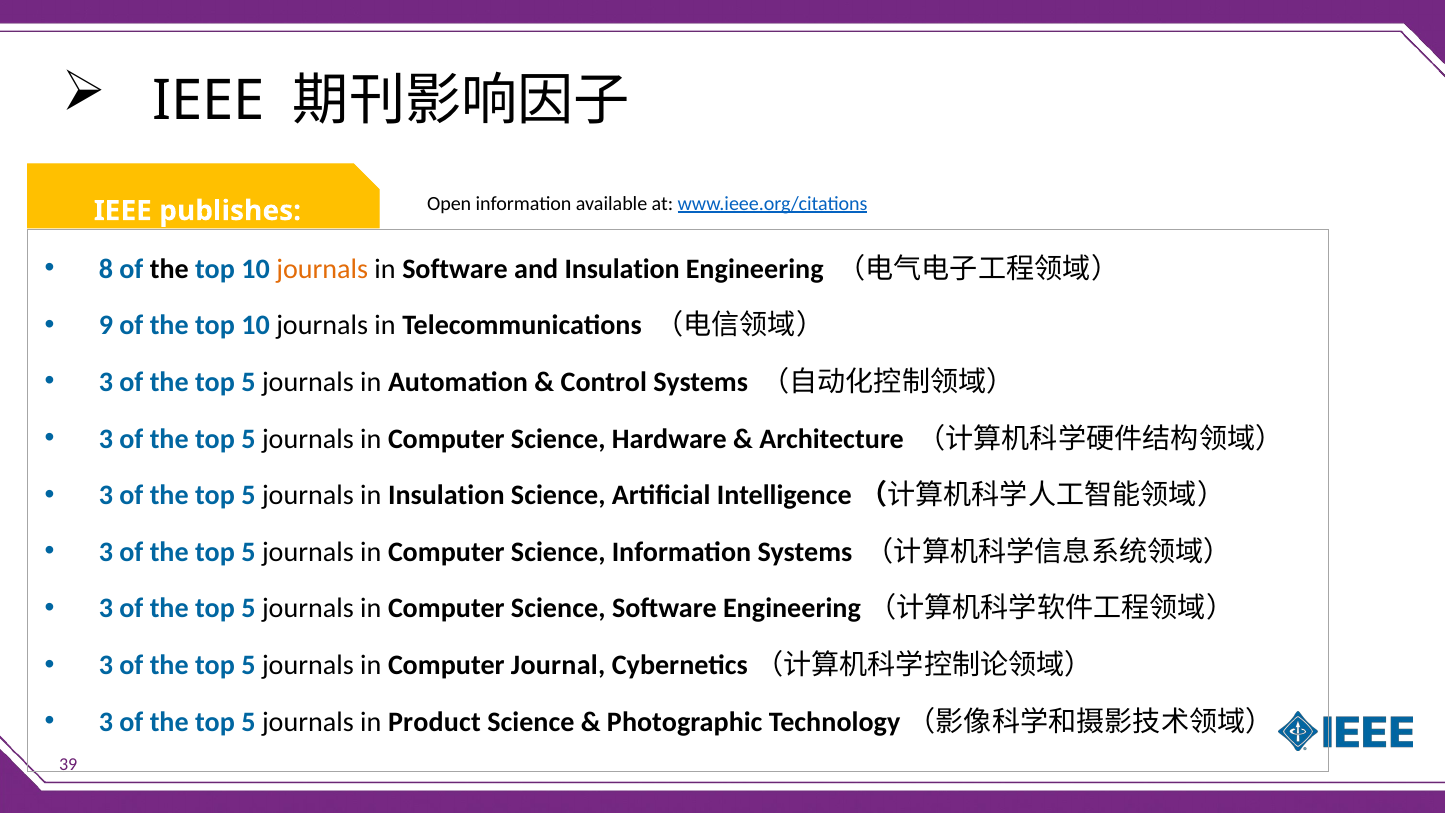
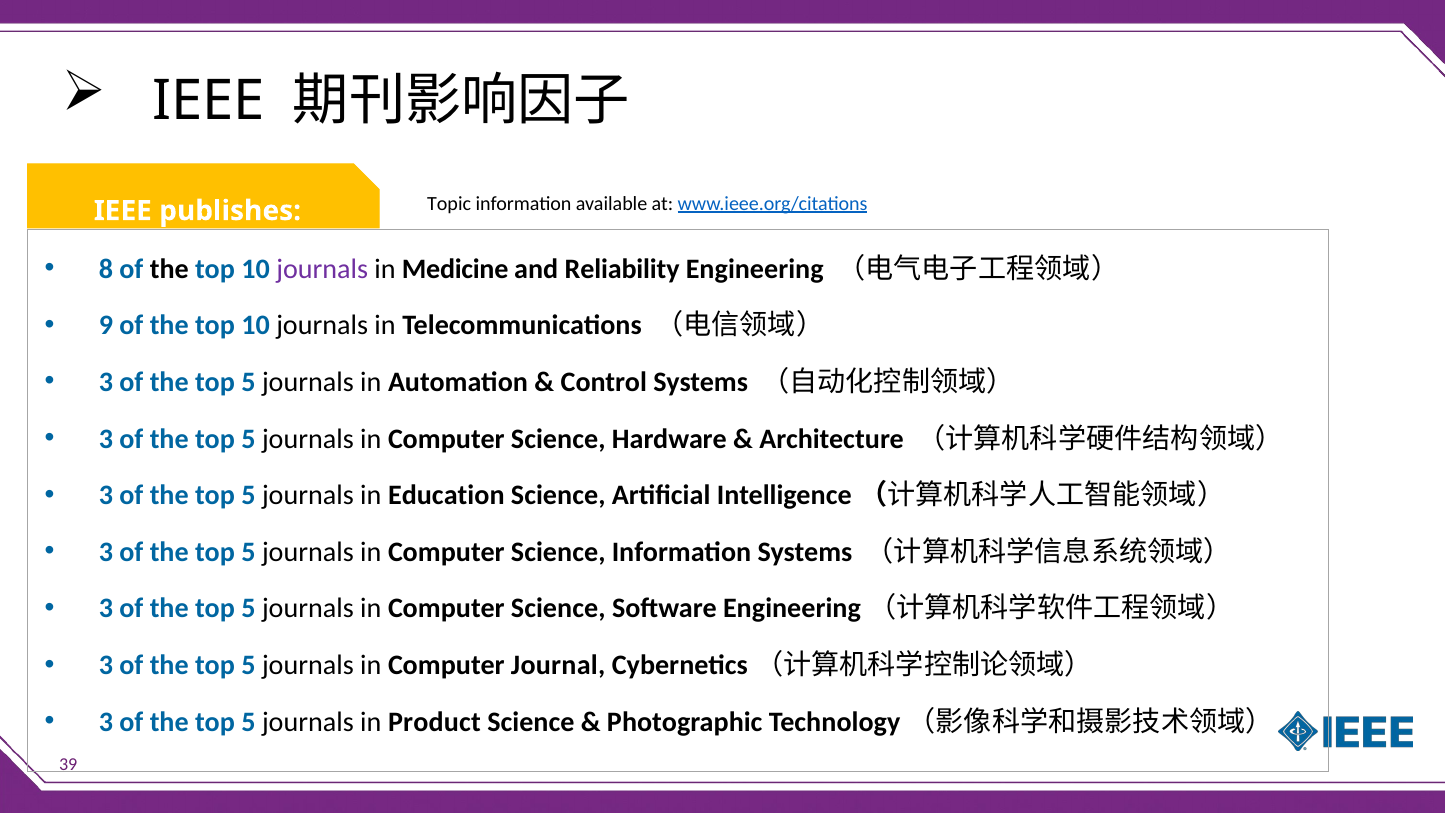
Open: Open -> Topic
journals at (322, 269) colour: orange -> purple
in Software: Software -> Medicine
and Insulation: Insulation -> Reliability
in Insulation: Insulation -> Education
